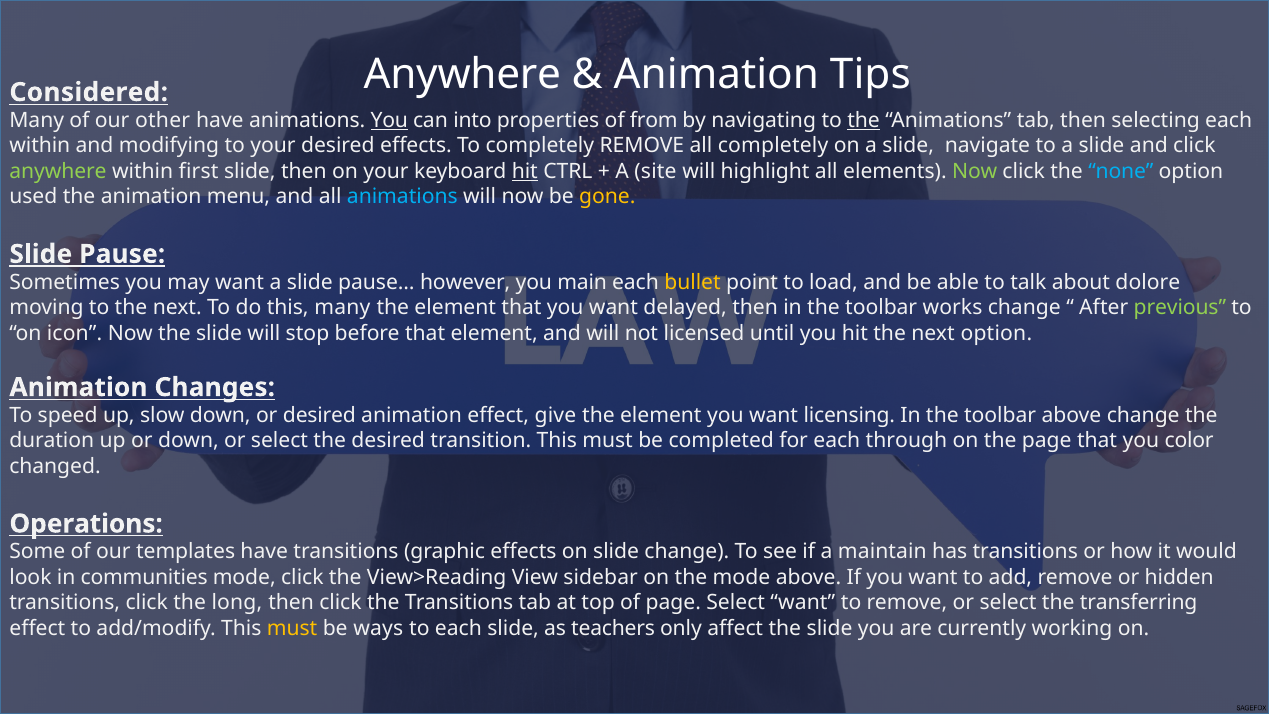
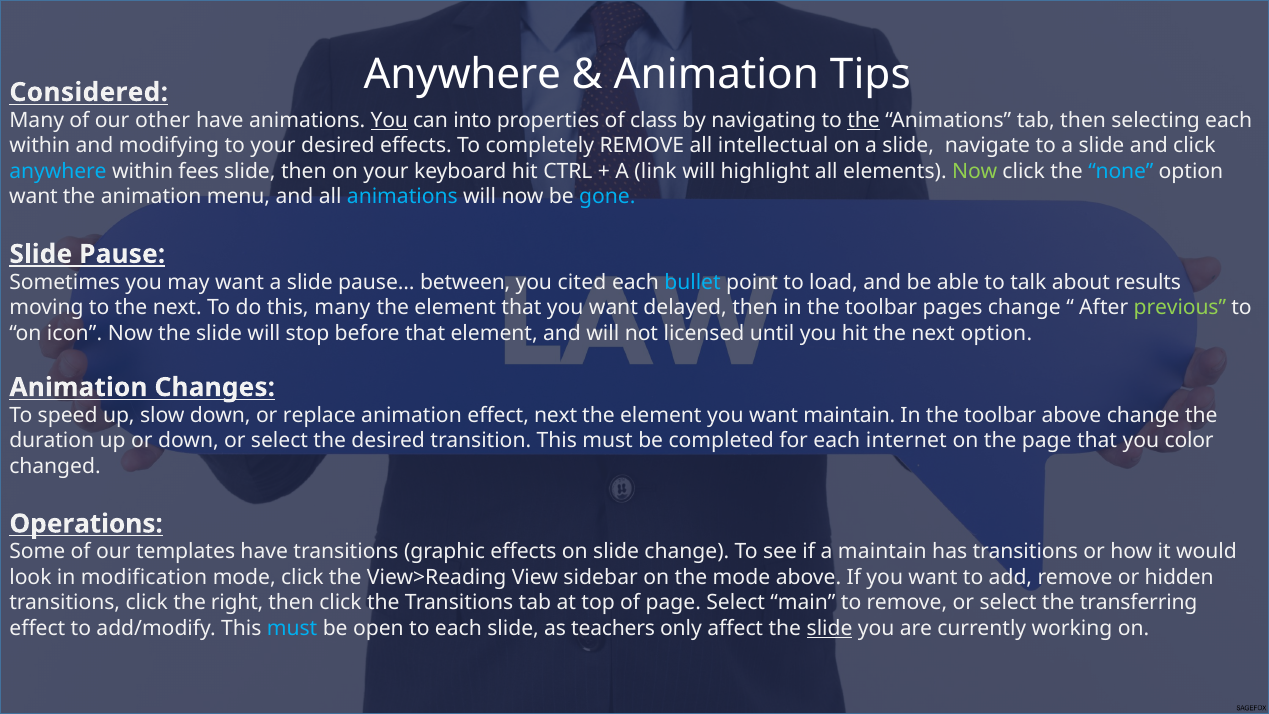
from: from -> class
all completely: completely -> intellectual
anywhere at (58, 171) colour: light green -> light blue
first: first -> fees
hit at (525, 171) underline: present -> none
site: site -> link
used at (33, 197): used -> want
gone colour: yellow -> light blue
however: however -> between
main: main -> cited
bullet colour: yellow -> light blue
dolore: dolore -> results
works: works -> pages
or desired: desired -> replace
effect give: give -> next
want licensing: licensing -> maintain
through: through -> internet
communities: communities -> modification
long: long -> right
Select want: want -> main
must at (292, 628) colour: yellow -> light blue
ways: ways -> open
slide at (830, 628) underline: none -> present
